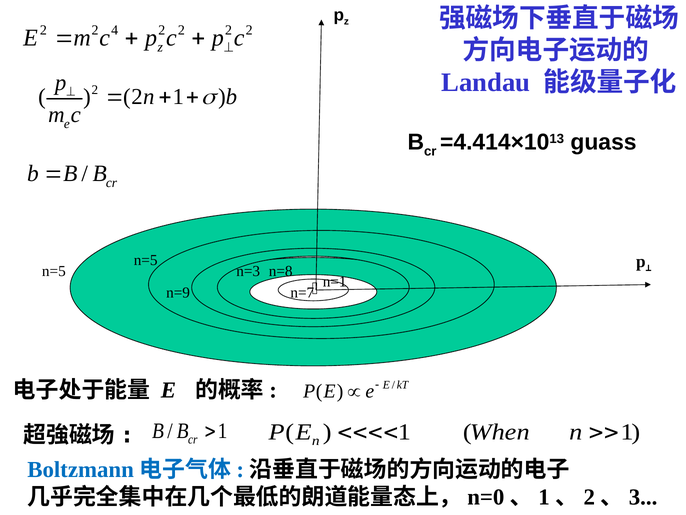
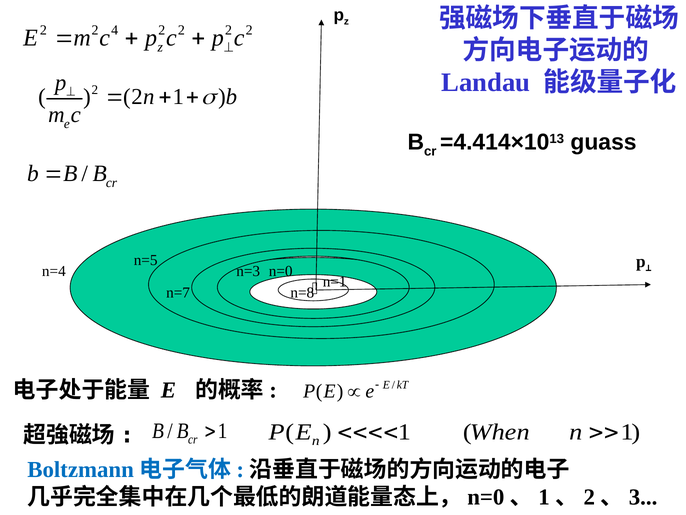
n=5 at (54, 271): n=5 -> n=4
n=8: n=8 -> n=0
n=9: n=9 -> n=7
n=7: n=7 -> n=8
